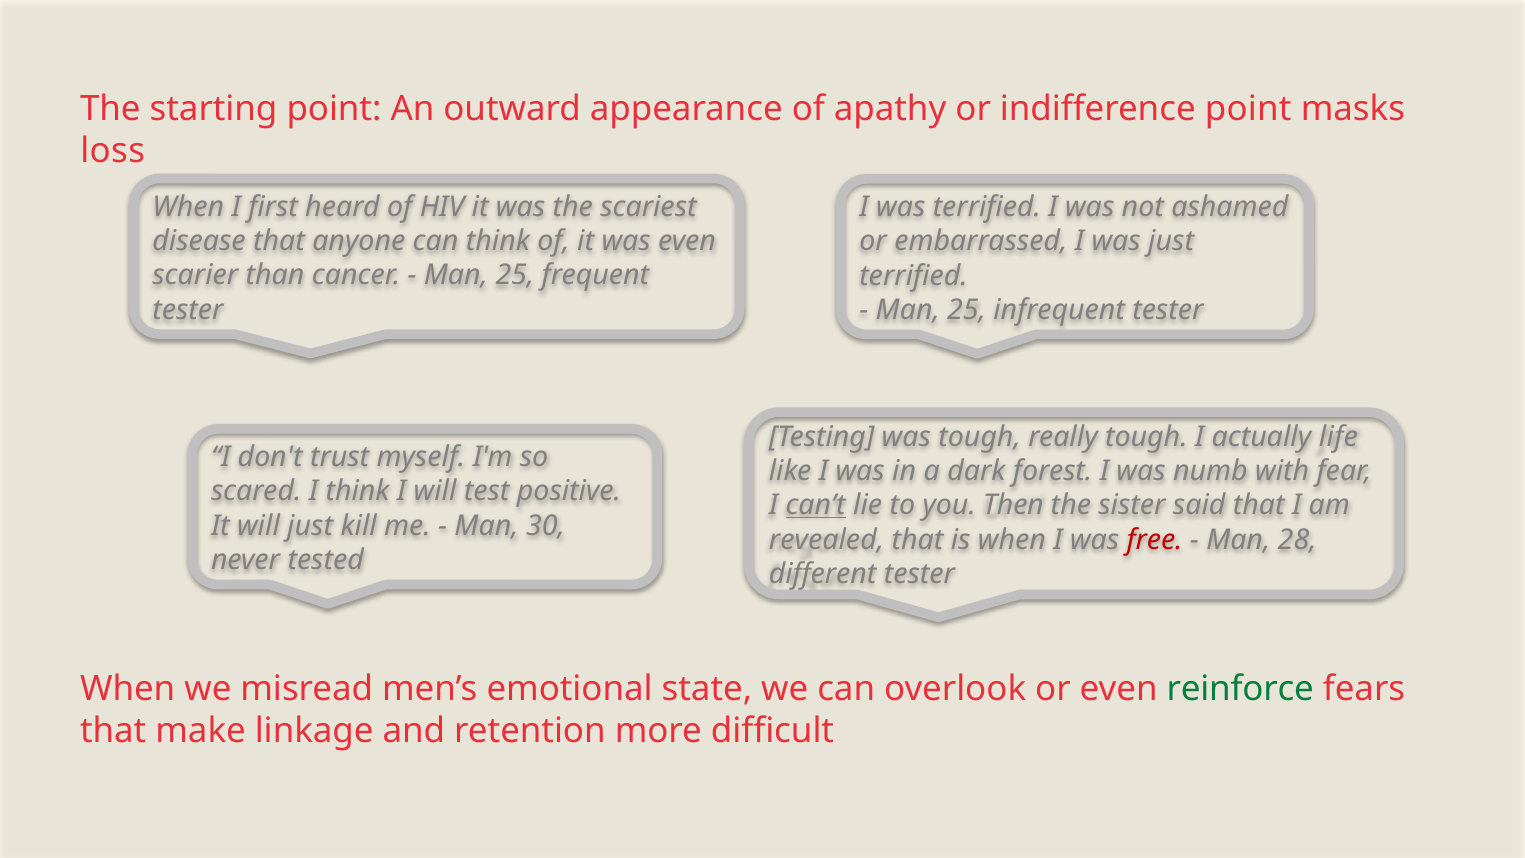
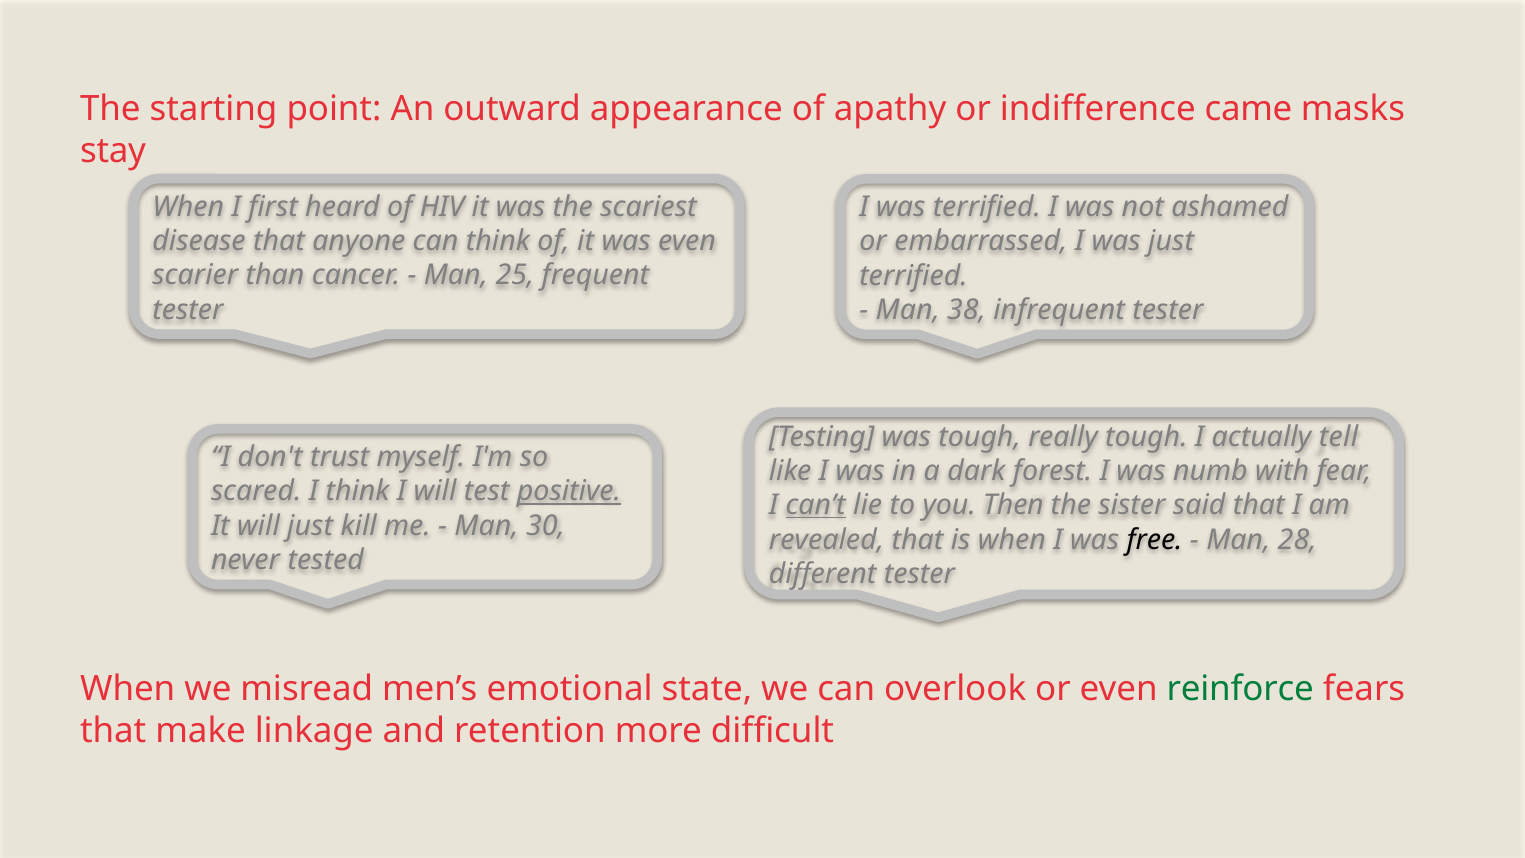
indifference point: point -> came
loss: loss -> stay
25 at (967, 310): 25 -> 38
life: life -> tell
positive underline: none -> present
free colour: red -> black
